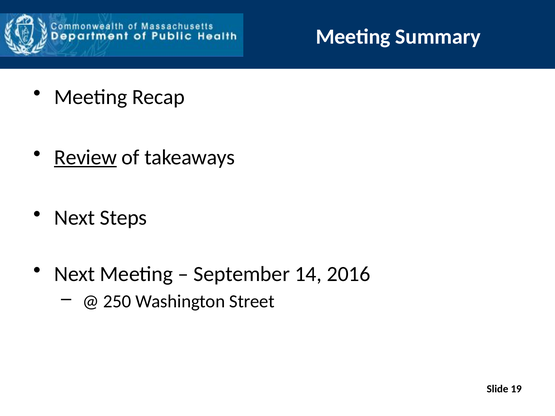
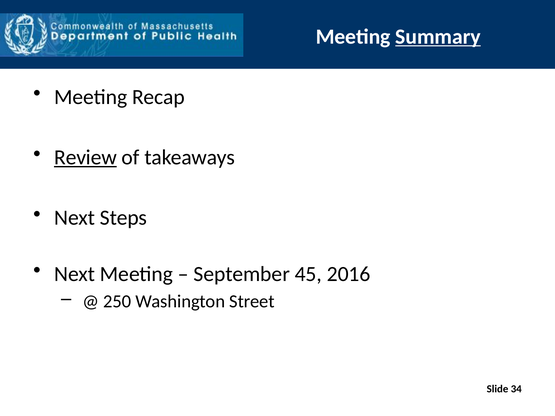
Summary underline: none -> present
14: 14 -> 45
19: 19 -> 34
